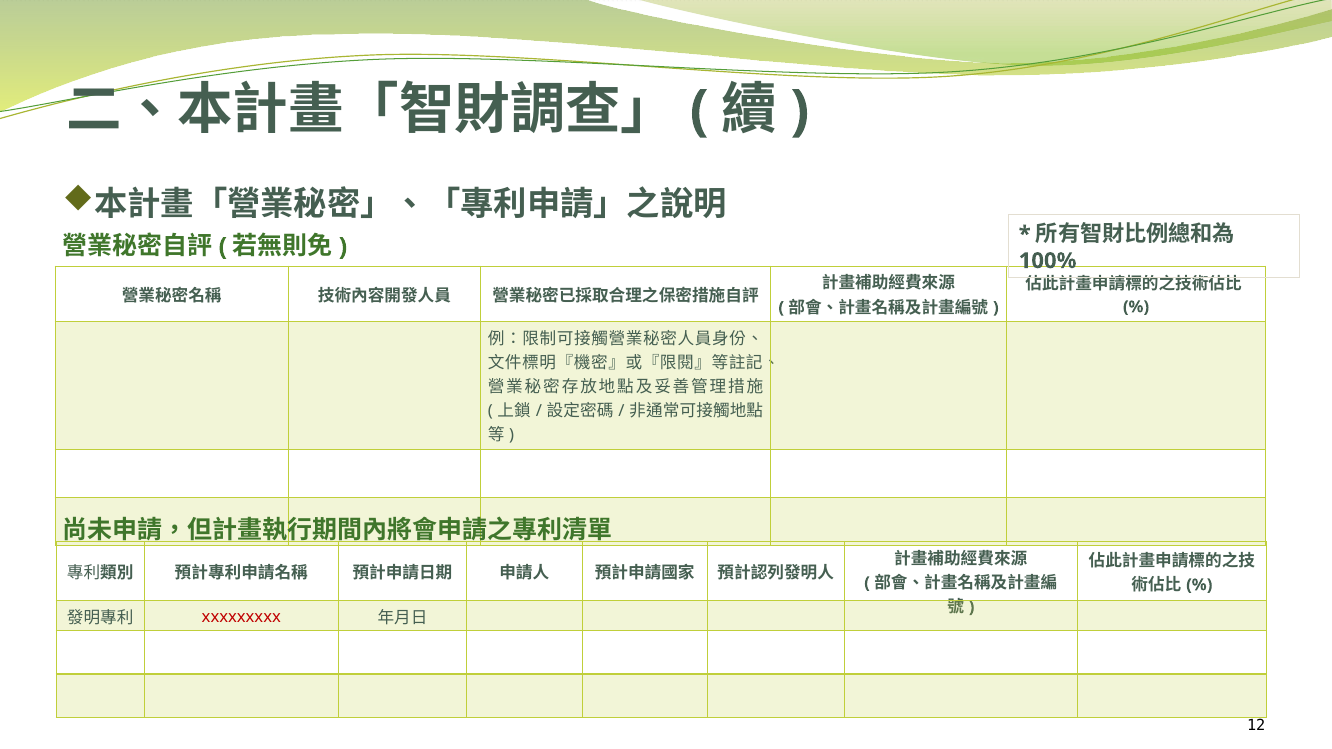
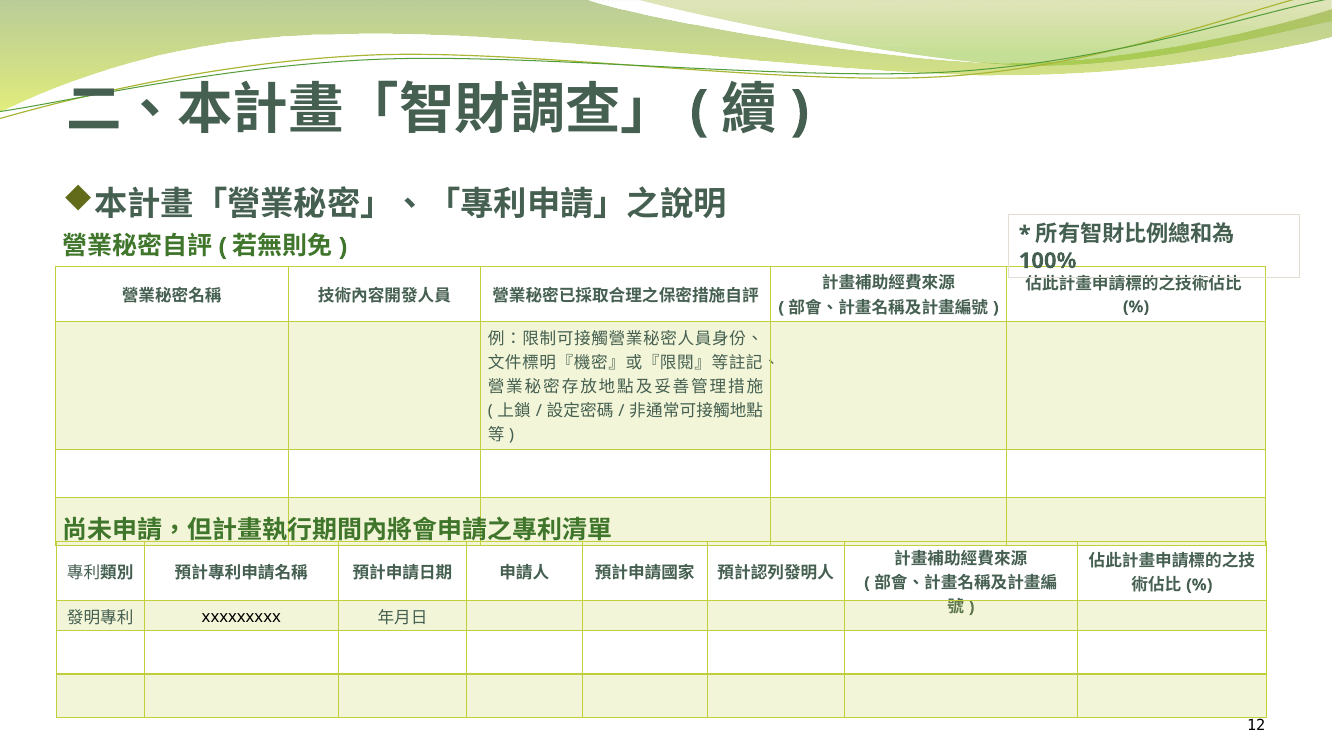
xxxxxxxxx colour: red -> black
